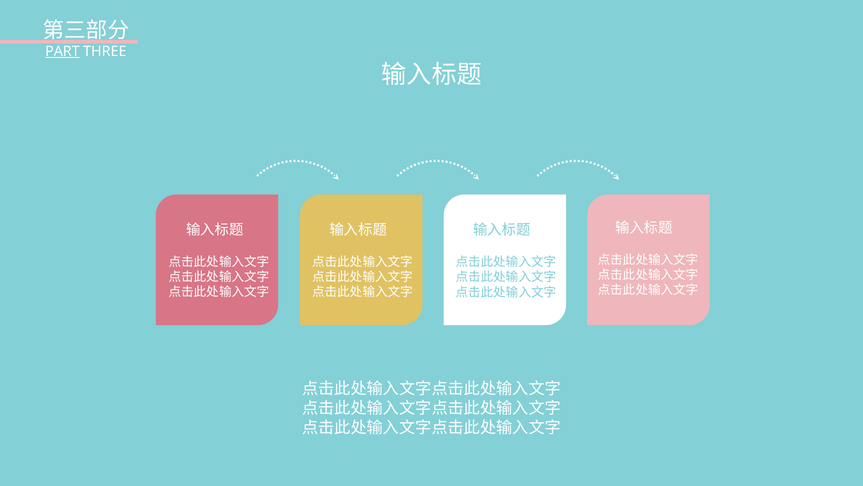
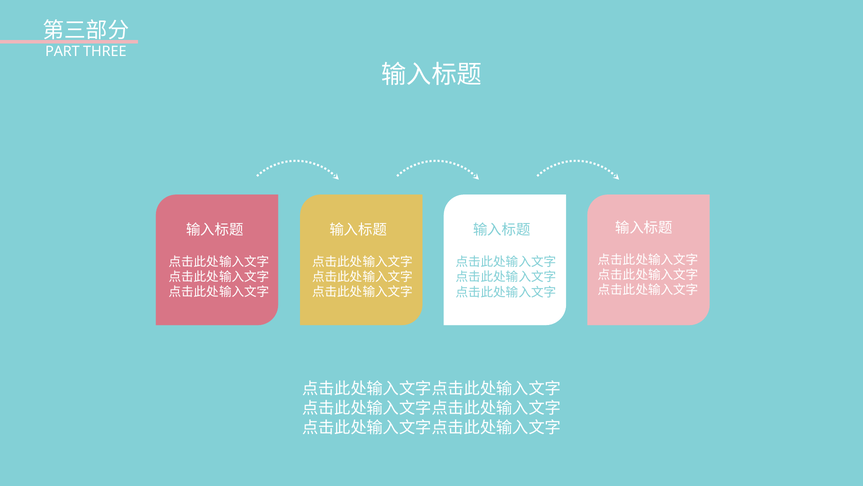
PART underline: present -> none
